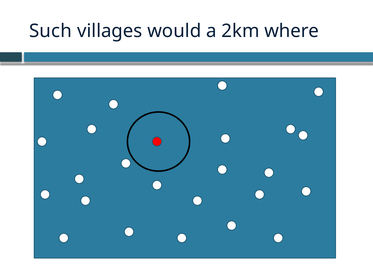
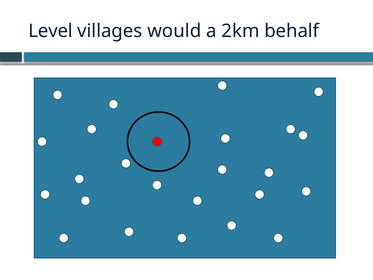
Such: Such -> Level
where: where -> behalf
